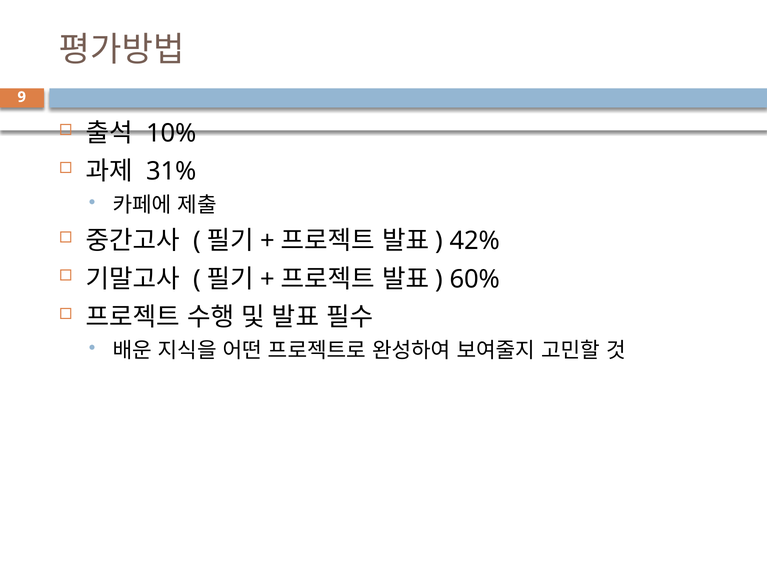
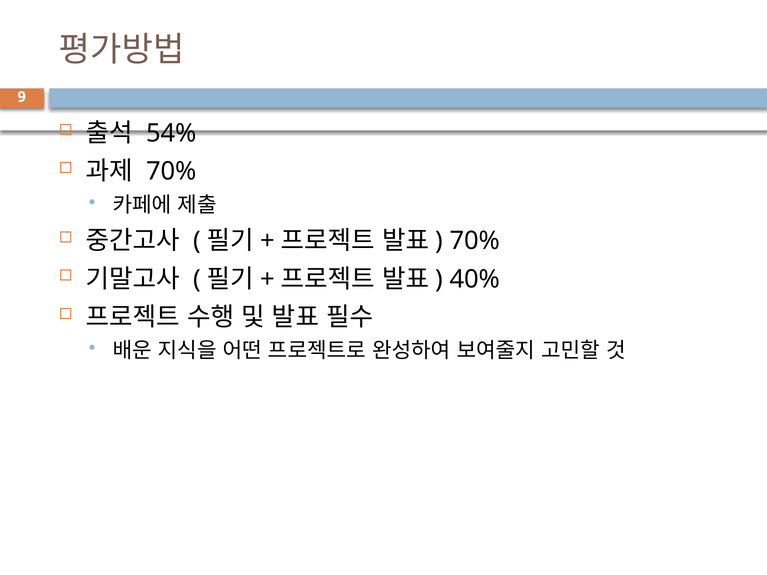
10%: 10% -> 54%
31% at (171, 172): 31% -> 70%
42% at (475, 241): 42% -> 70%
60%: 60% -> 40%
